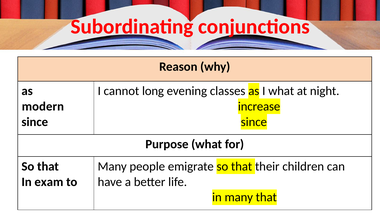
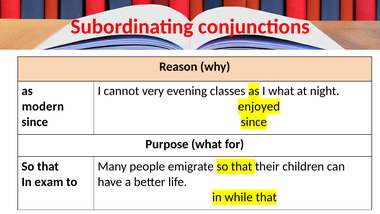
long: long -> very
increase: increase -> enjoyed
in many: many -> while
